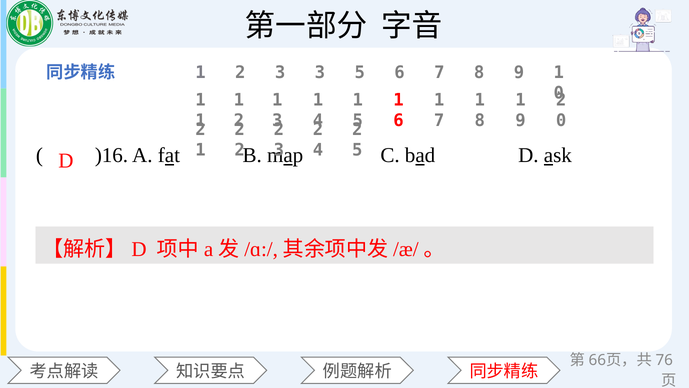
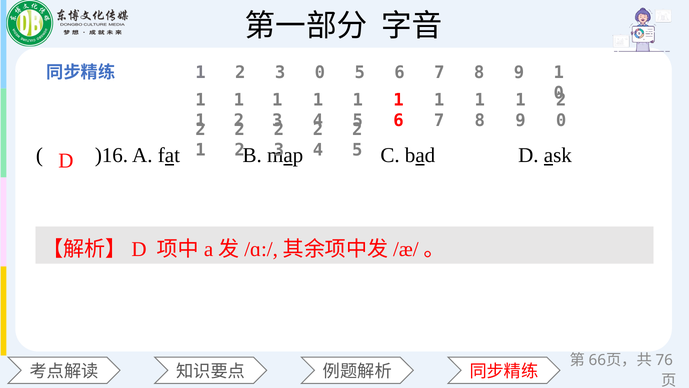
3 3: 3 -> 0
